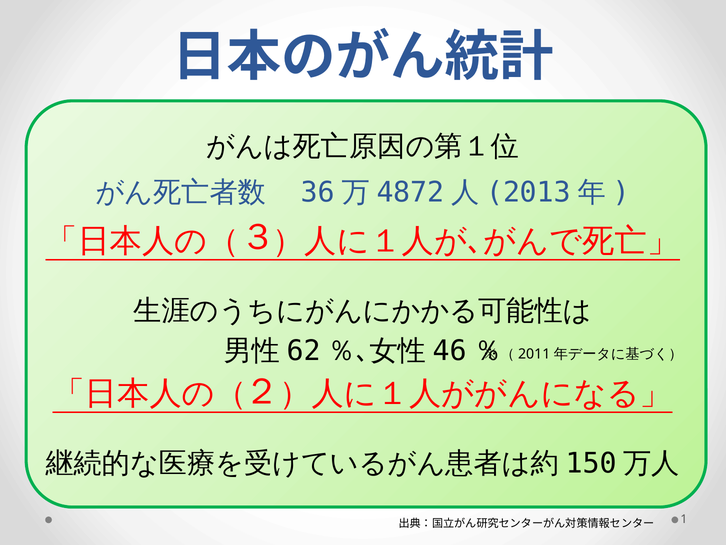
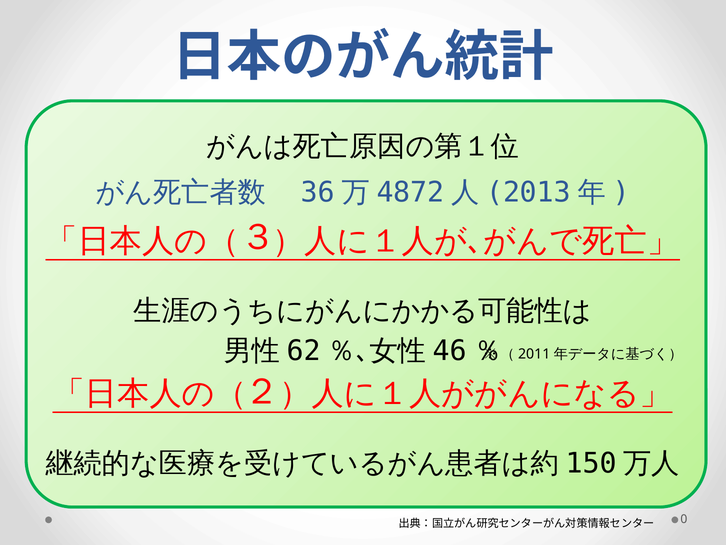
1: 1 -> 0
